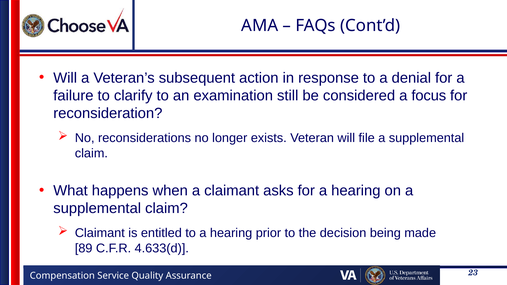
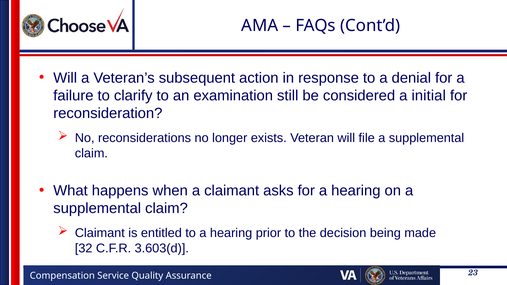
focus: focus -> initial
89: 89 -> 32
4.633(d: 4.633(d -> 3.603(d
